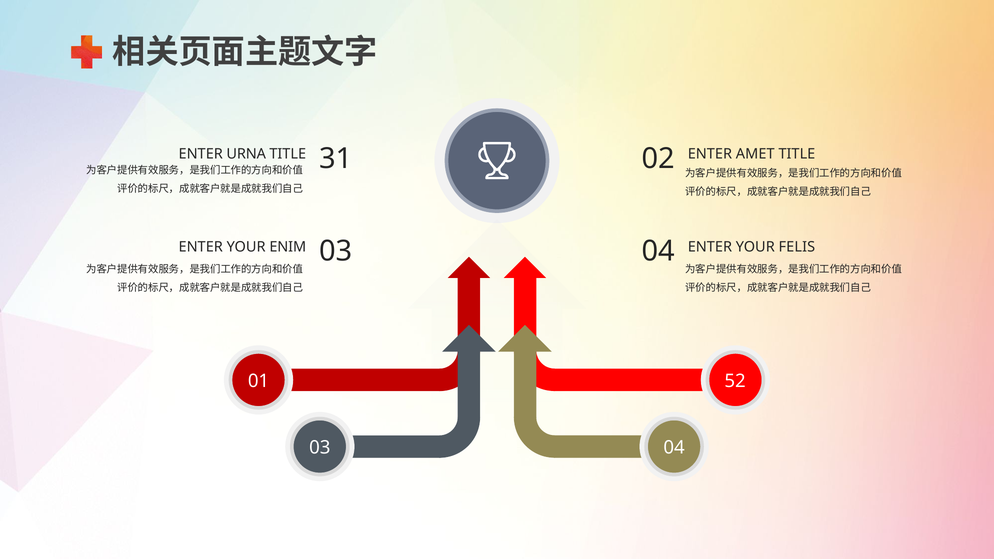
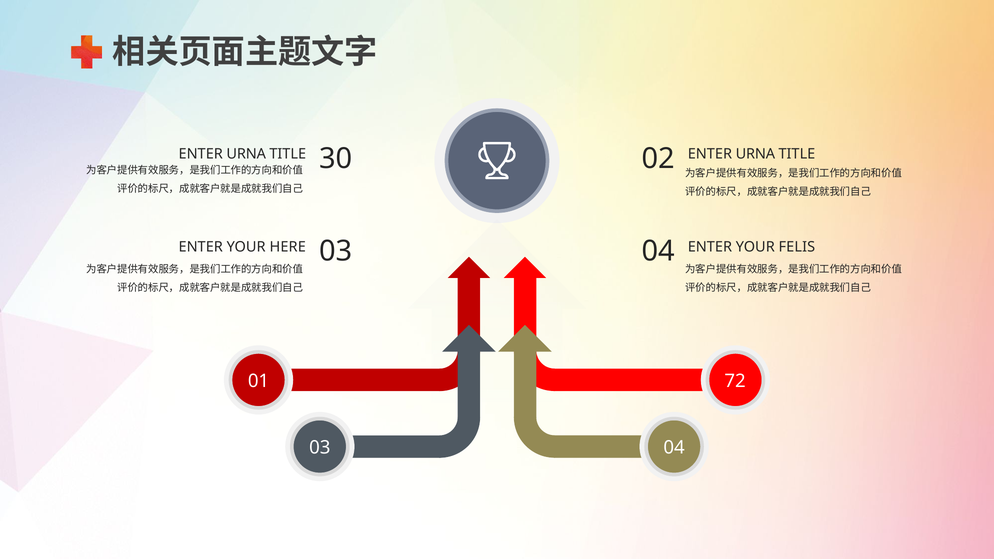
31: 31 -> 30
AMET at (755, 154): AMET -> URNA
ENIM: ENIM -> HERE
52: 52 -> 72
